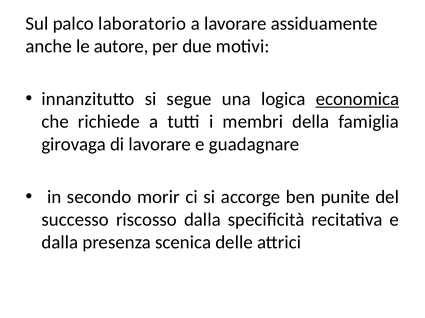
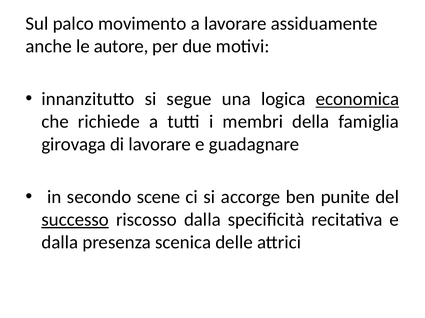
laboratorio: laboratorio -> movimento
morir: morir -> scene
successo underline: none -> present
